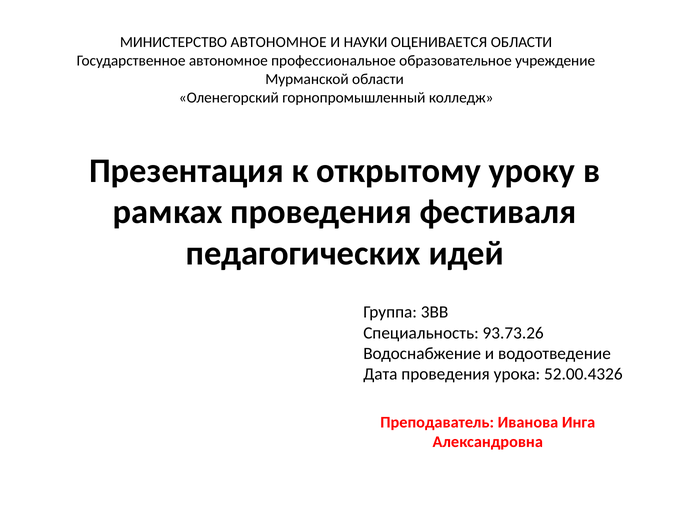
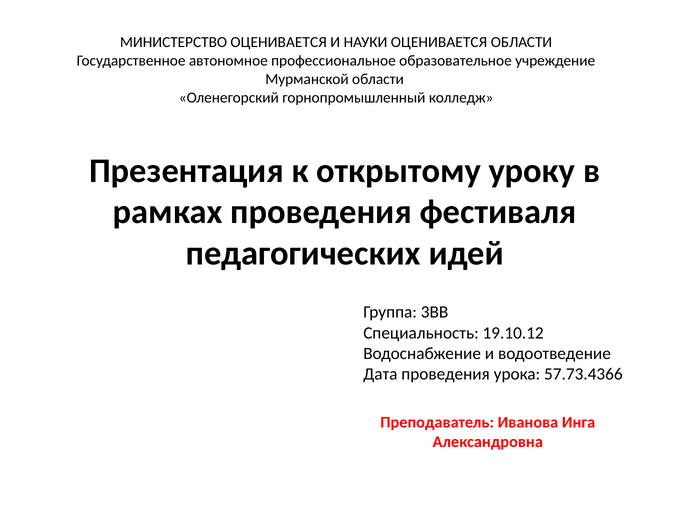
МИНИСТЕРСТВО АВТОНОМНОЕ: АВТОНОМНОЕ -> ОЦЕНИВАЕТСЯ
93.73.26: 93.73.26 -> 19.10.12
52.00.4326: 52.00.4326 -> 57.73.4366
